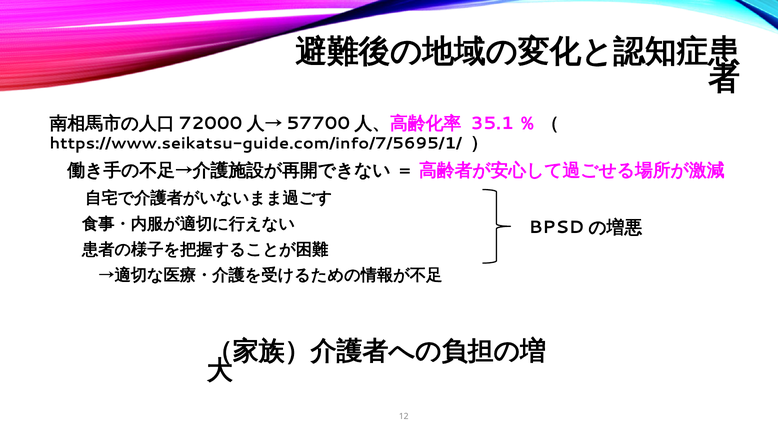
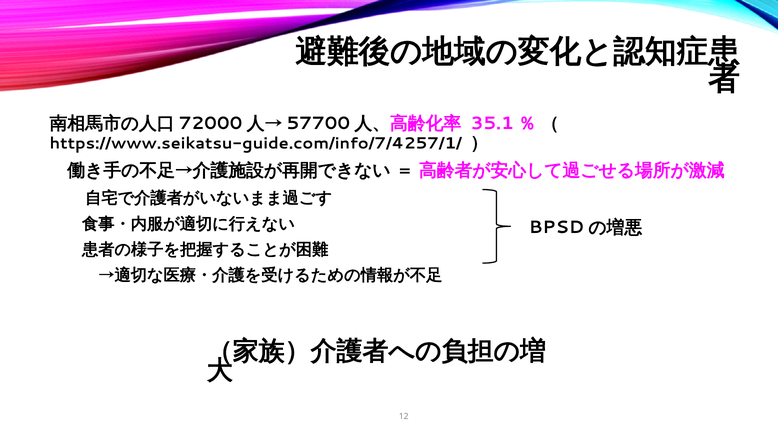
https://www.seikatsu-guide.com/info/7/5695/1/: https://www.seikatsu-guide.com/info/7/5695/1/ -> https://www.seikatsu-guide.com/info/7/4257/1/
